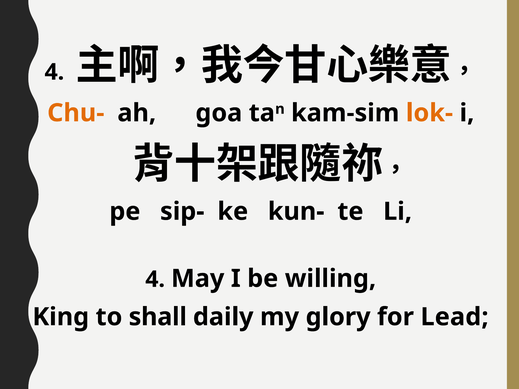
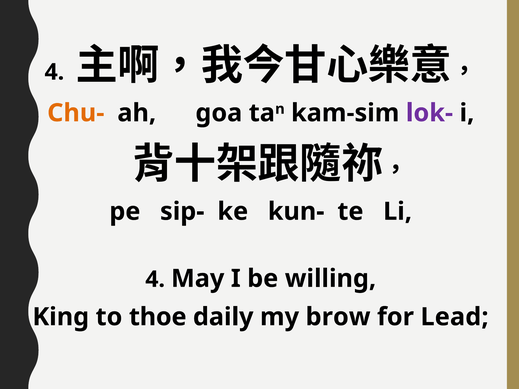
lok- colour: orange -> purple
shall: shall -> thoe
glory: glory -> brow
